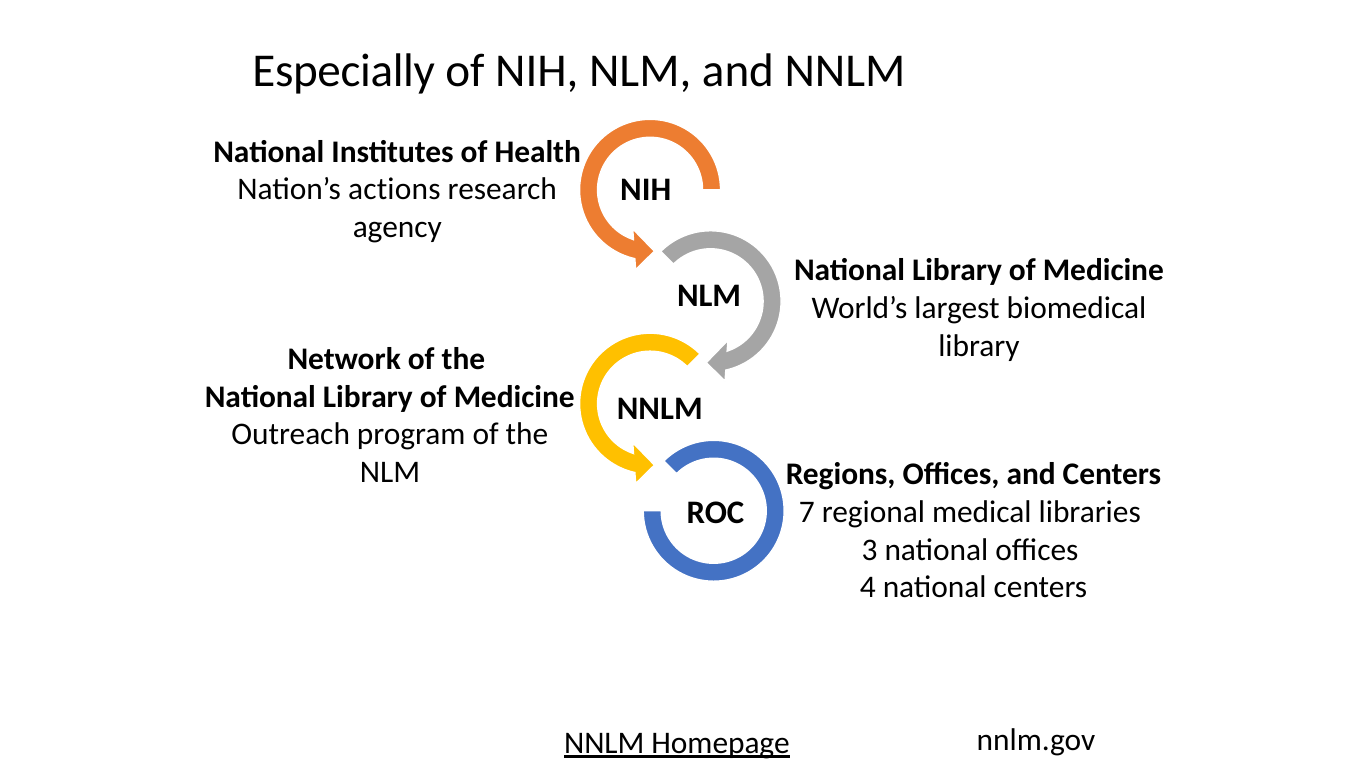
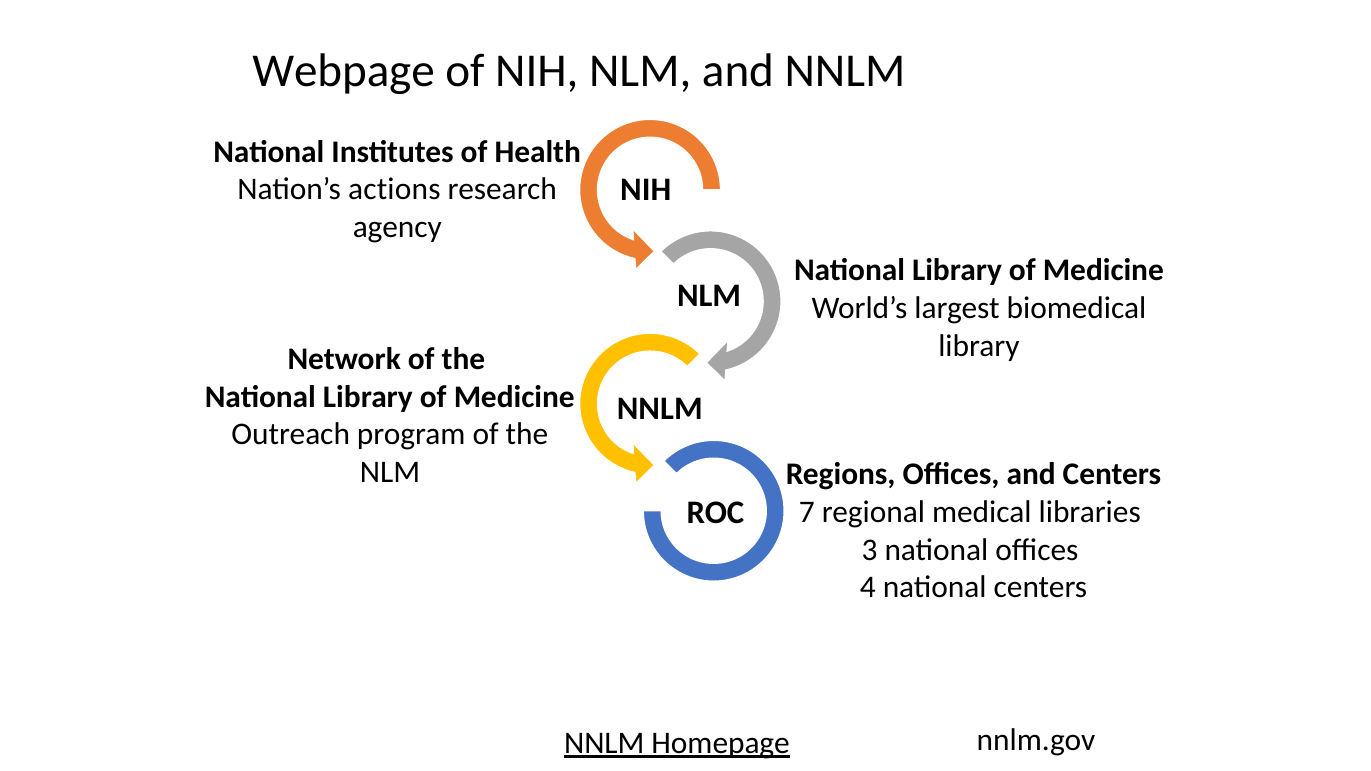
Especially: Especially -> Webpage
